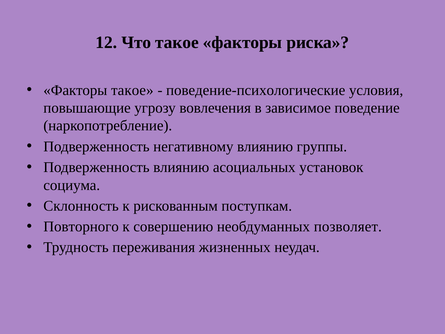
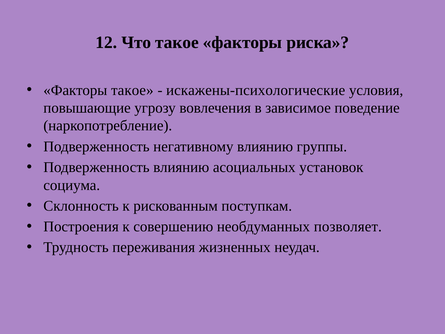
поведение-психологические: поведение-психологические -> искажены-психологические
Повторного: Повторного -> Построения
